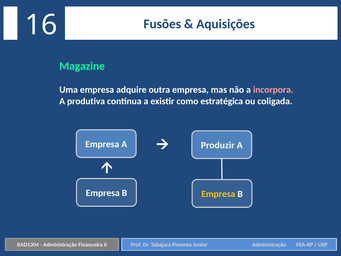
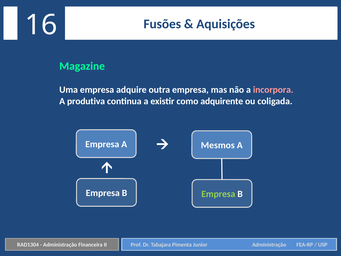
estratégica: estratégica -> adquirente
Produzir: Produzir -> Mesmos
Empresa at (218, 194) colour: yellow -> light green
